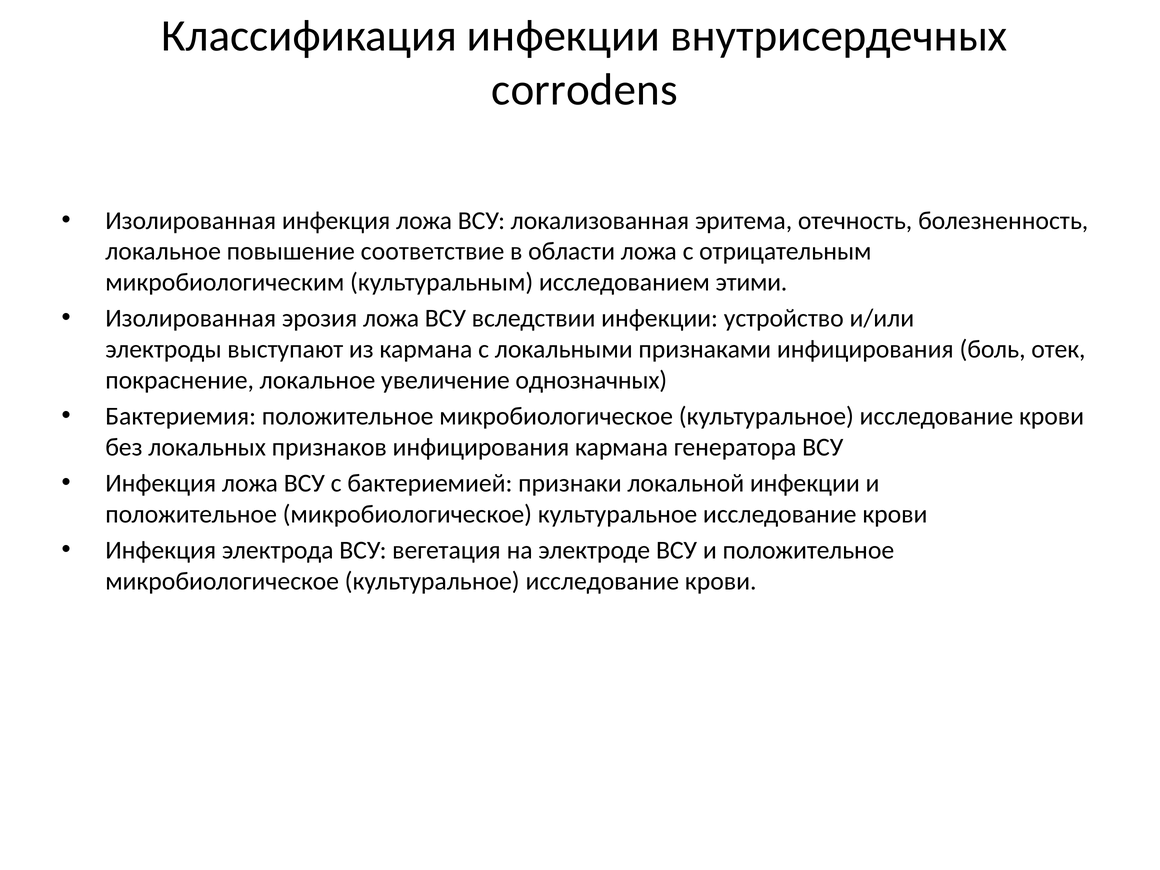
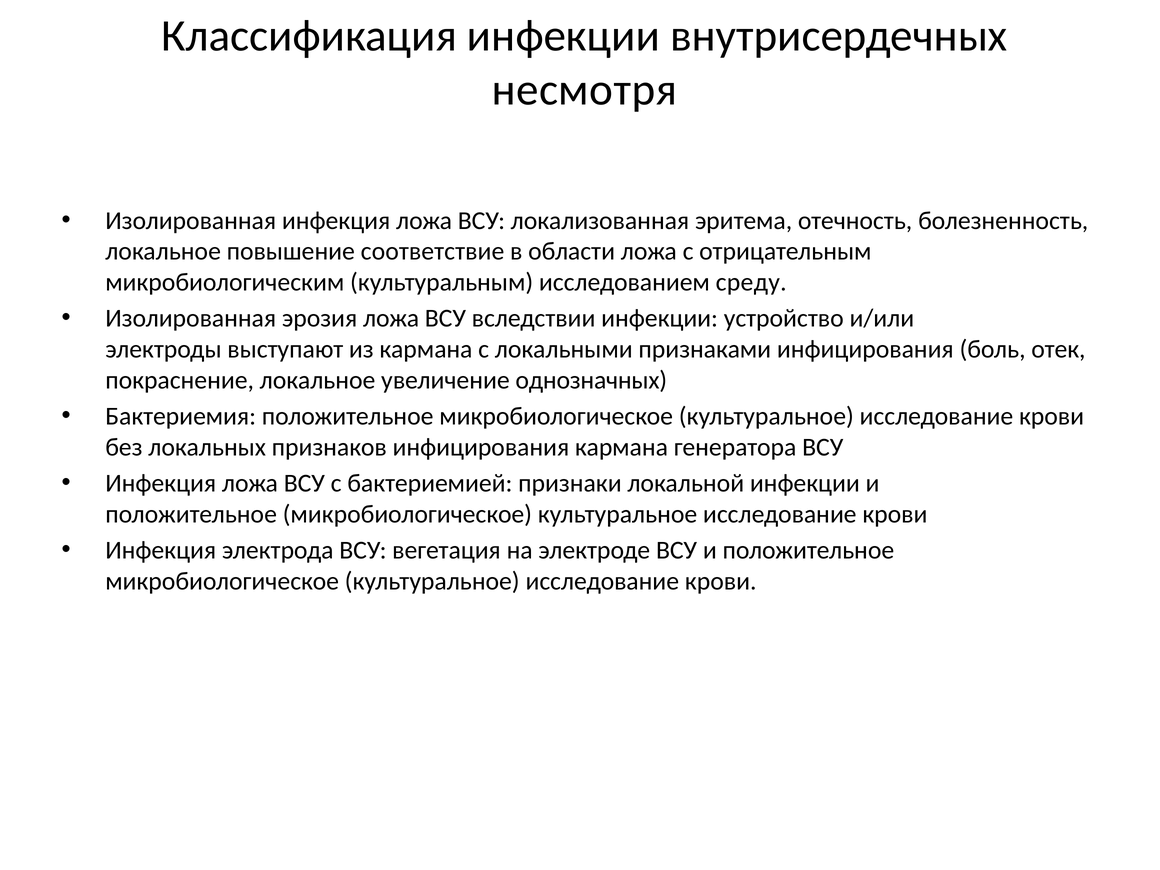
corrodens: corrodens -> несмотря
этими: этими -> среду
